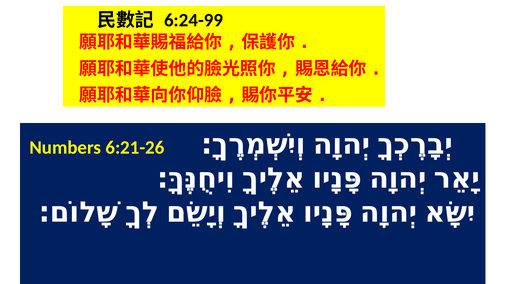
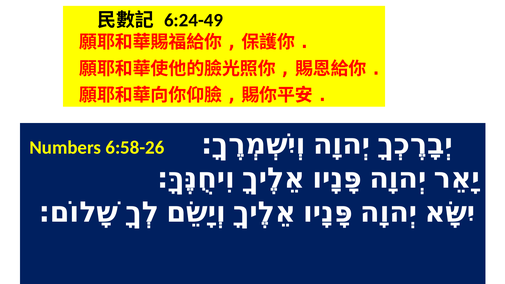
6:24-99: 6:24-99 -> 6:24-49
6:21-26: 6:21-26 -> 6:58-26
